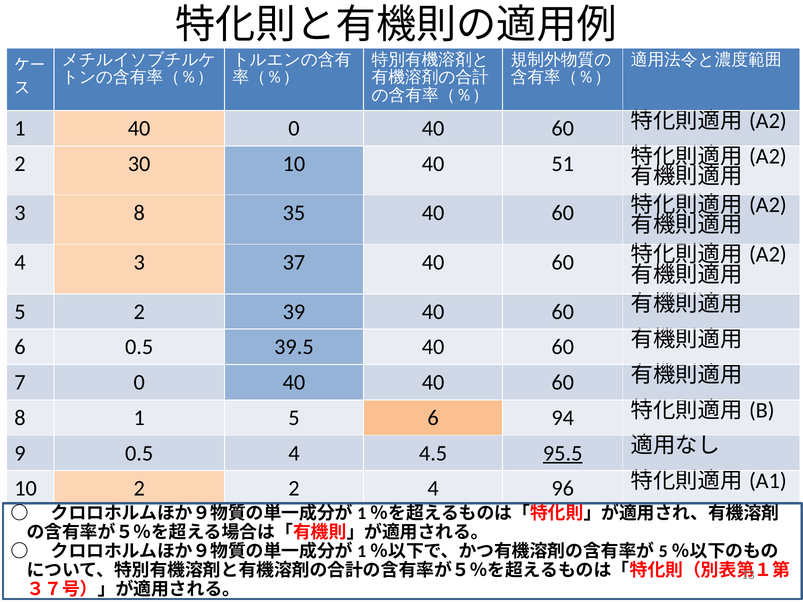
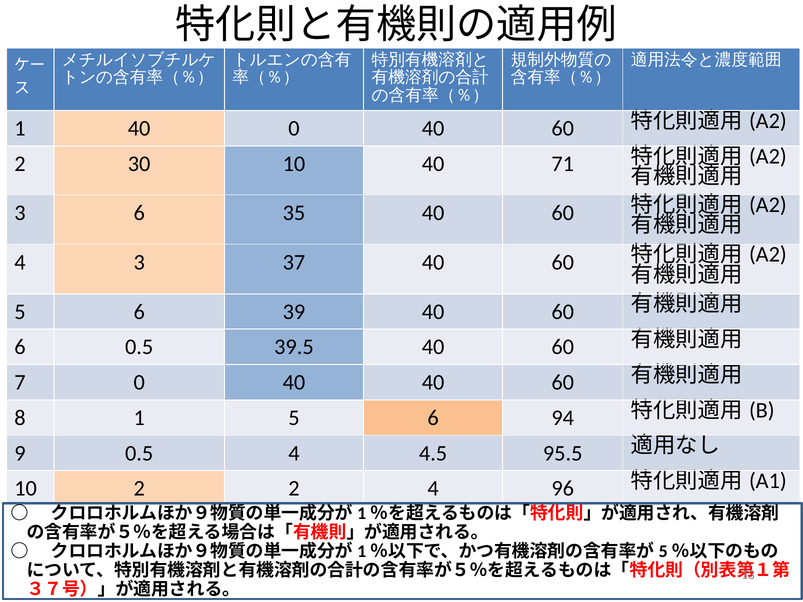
51: 51 -> 71
3 8: 8 -> 6
2 at (139, 312): 2 -> 6
95.5 underline: present -> none
